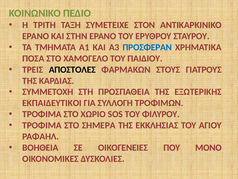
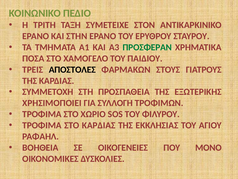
ΠΡΟΣΦΕΡΑΝ colour: blue -> green
ΕΚΠΑΙΔΕΥΤΙΚΟΙ: ΕΚΠΑΙΔΕΥΤΙΚΟΙ -> ΧΡΗΣΙΜΟΠΟΙΕΙ
ΣΤΟ ΣΗΜΕΡΑ: ΣΗΜΕΡΑ -> ΚΑΡΔΙΑΣ
